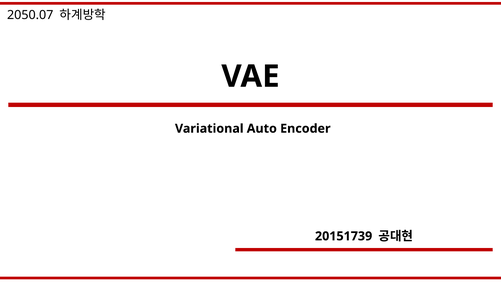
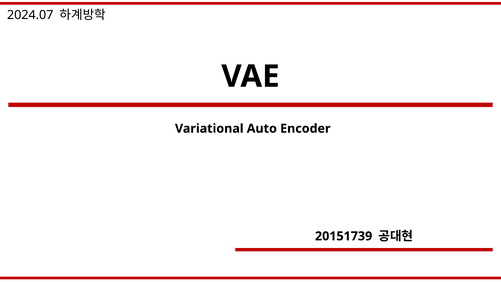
2050.07: 2050.07 -> 2024.07
